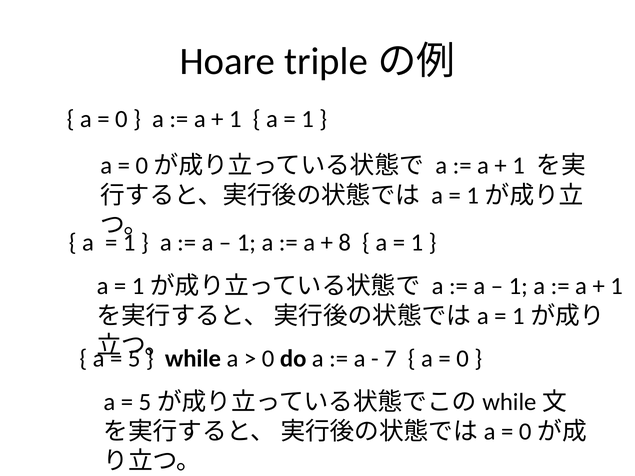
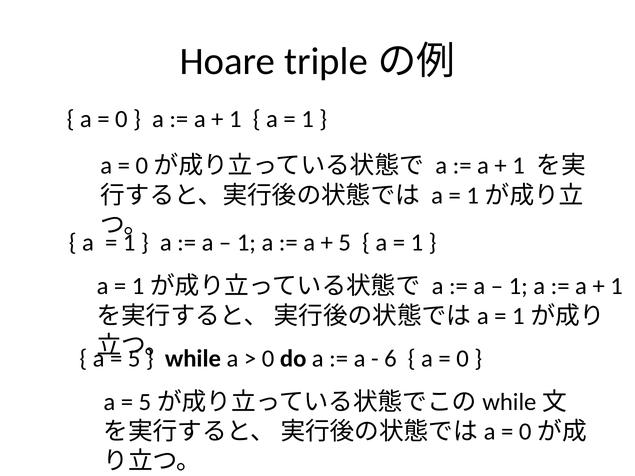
8 at (345, 243): 8 -> 5
7: 7 -> 6
